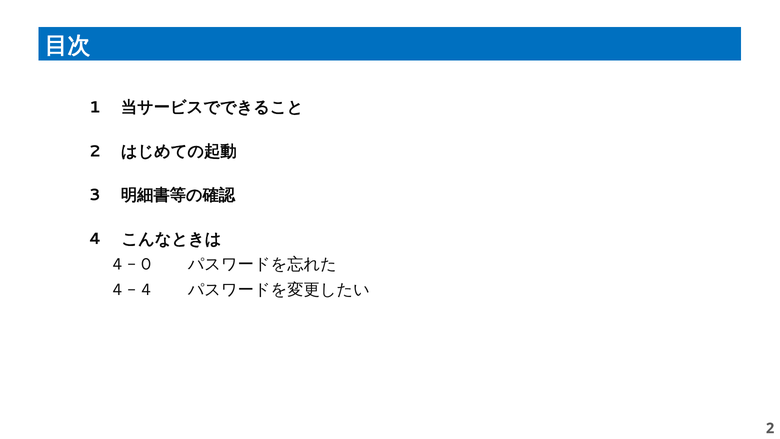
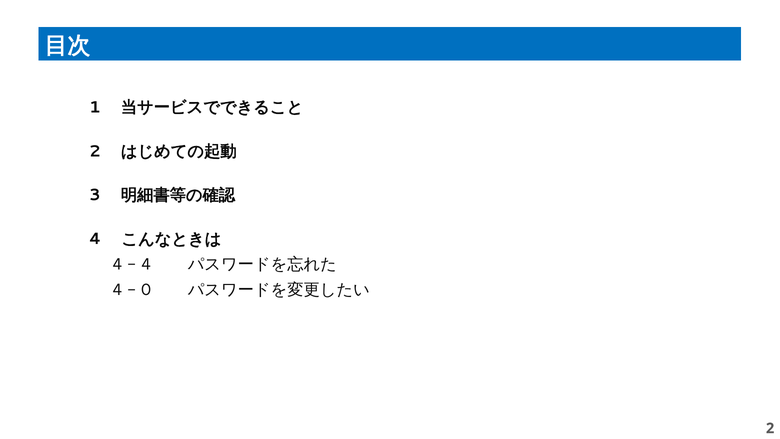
0 at (146, 264): 0 -> 4
4 at (146, 290): 4 -> 0
